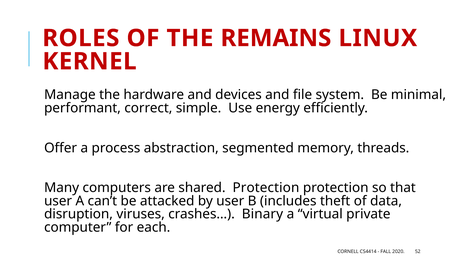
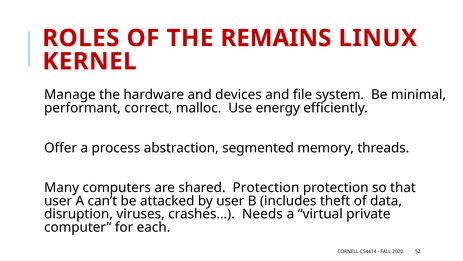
simple: simple -> malloc
Binary: Binary -> Needs
